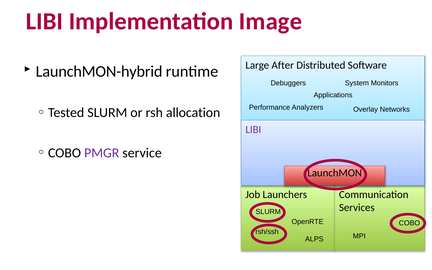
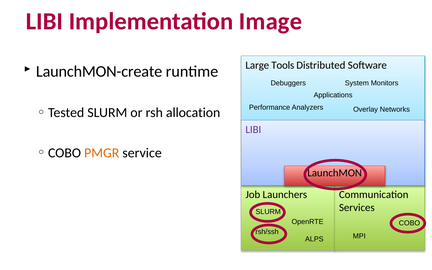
After: After -> Tools
LaunchMON-hybrid: LaunchMON-hybrid -> LaunchMON-create
PMGR colour: purple -> orange
